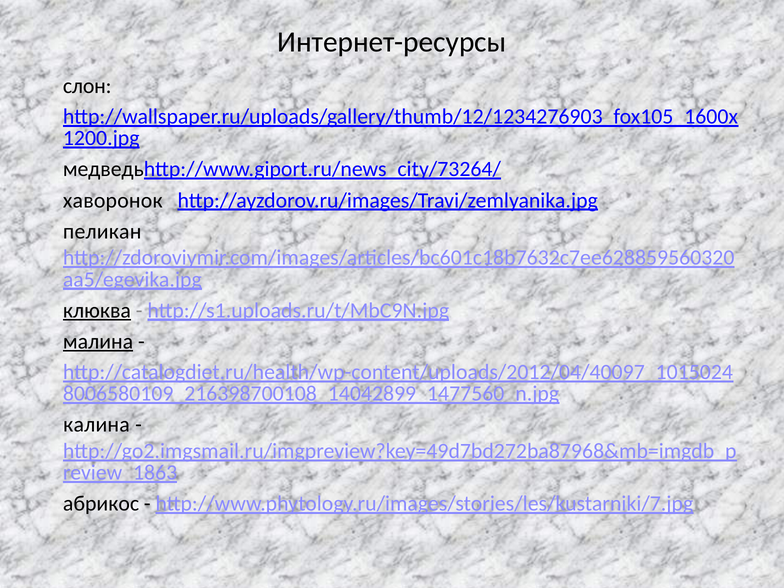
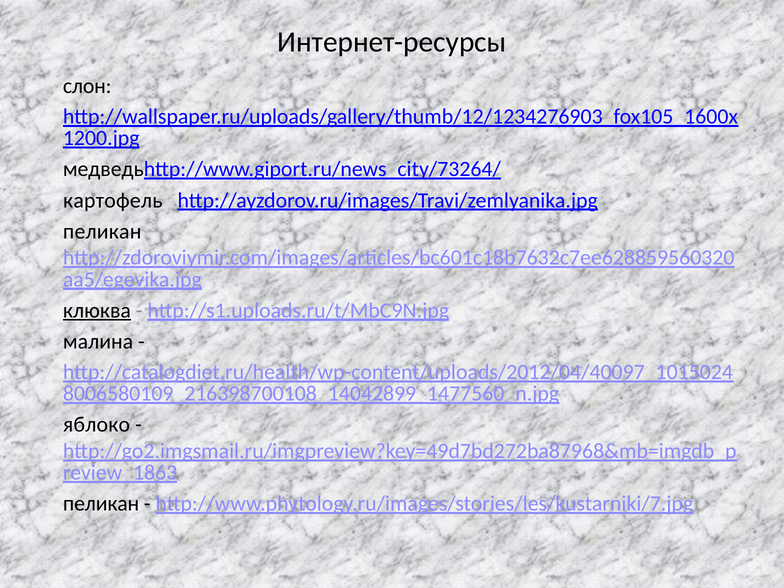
хаворонок: хаворонок -> картофель
малина underline: present -> none
калина: калина -> яблоко
абрикос at (101, 504): абрикос -> пеликан
